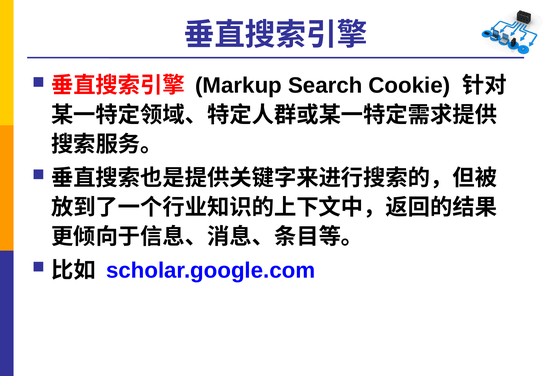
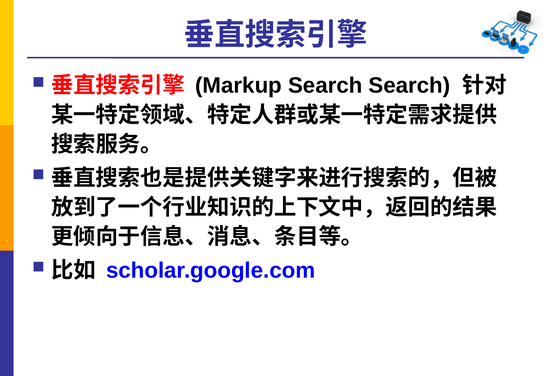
Search Cookie: Cookie -> Search
